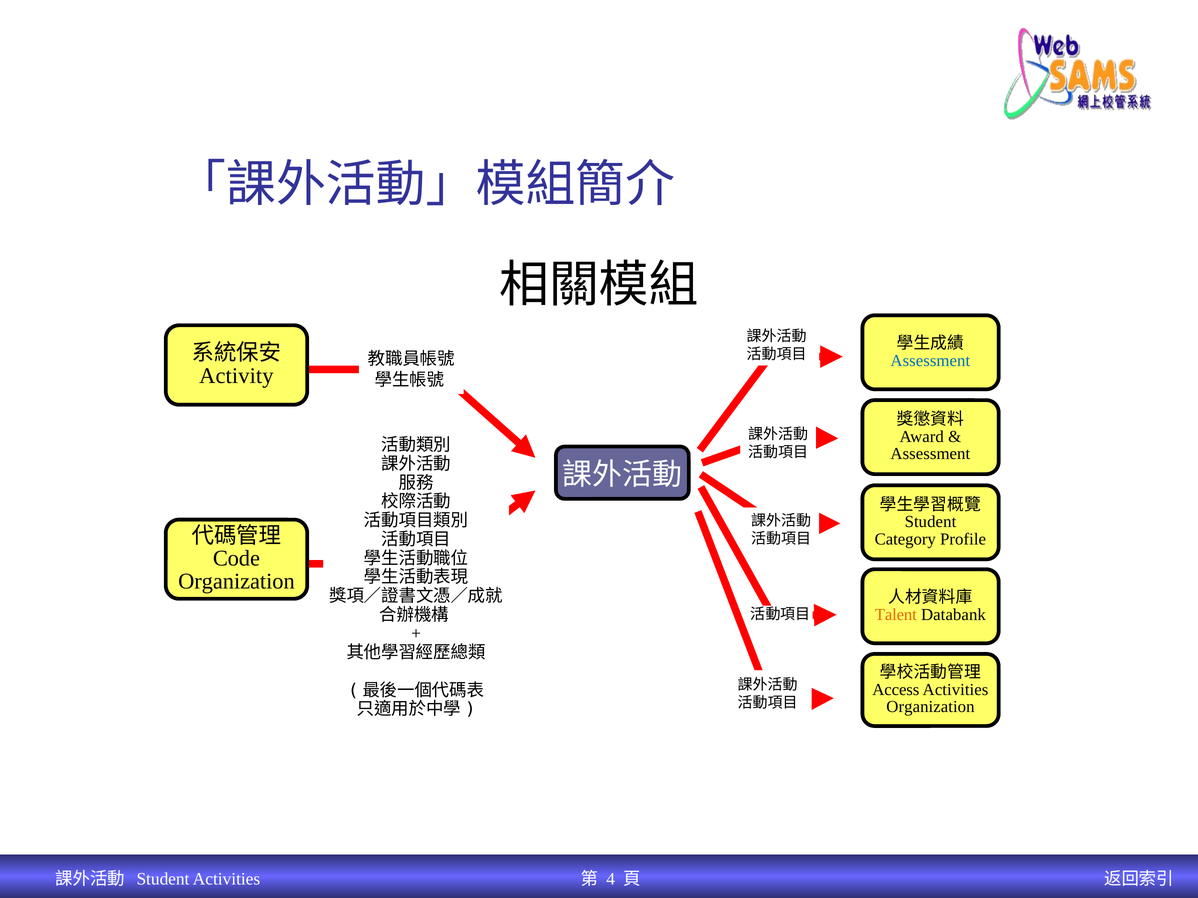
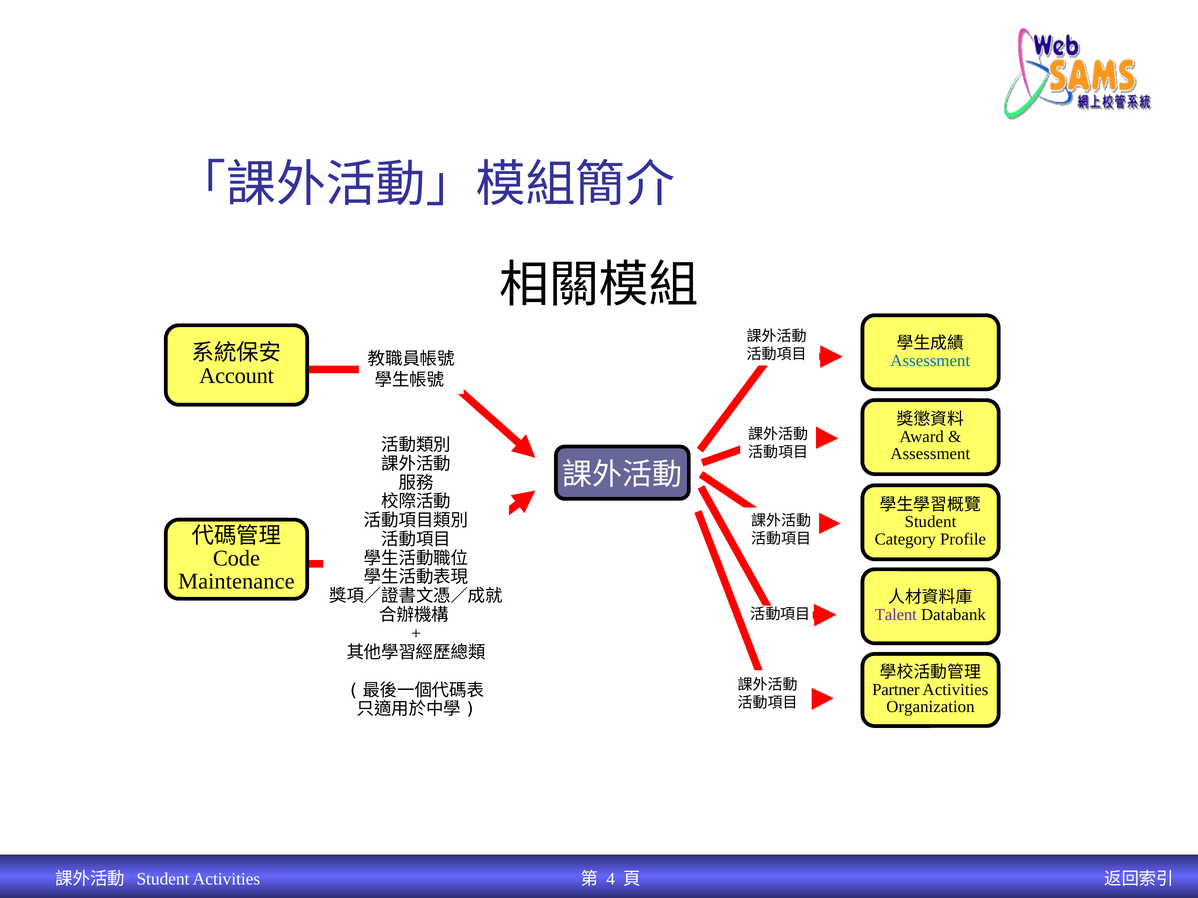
Activity: Activity -> Account
Organization at (236, 582): Organization -> Maintenance
Talent colour: orange -> purple
Access: Access -> Partner
